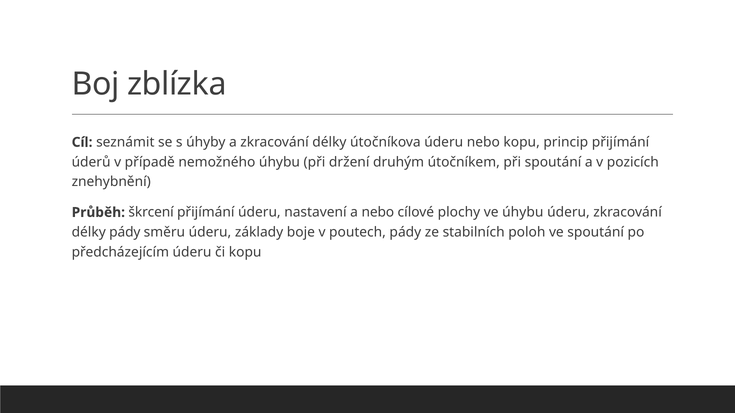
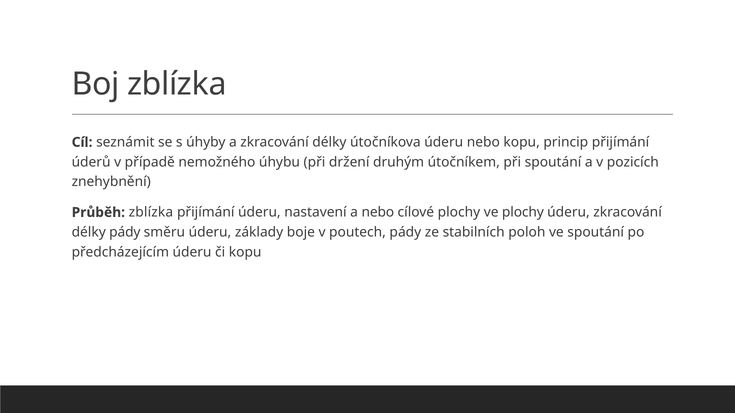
Průběh škrcení: škrcení -> zblízka
ve úhybu: úhybu -> plochy
